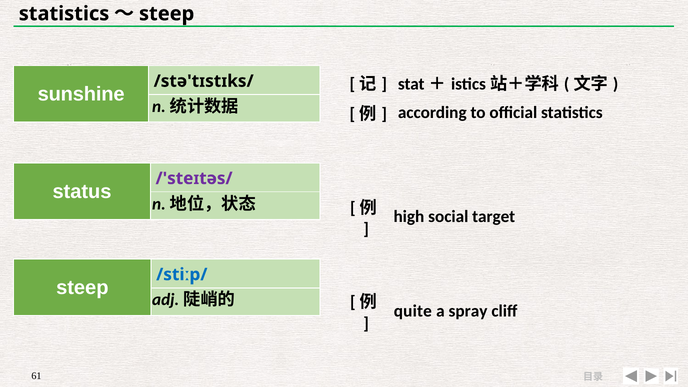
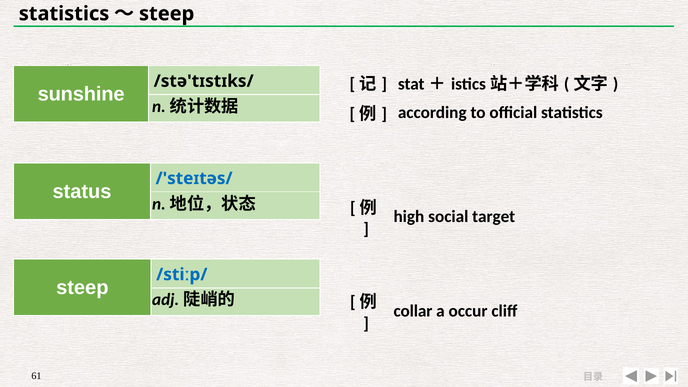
/'steɪtəs/ colour: purple -> blue
quite: quite -> collar
spray: spray -> occur
